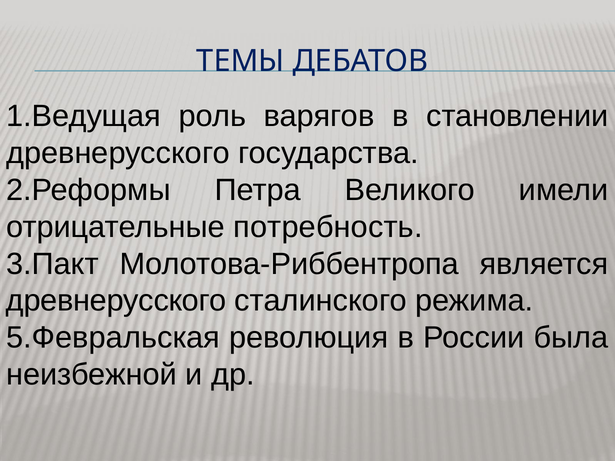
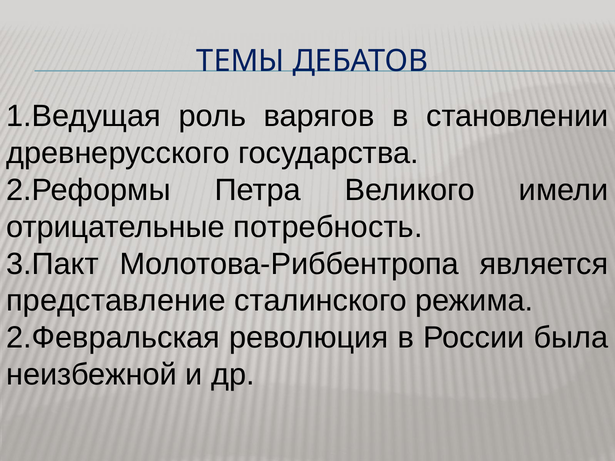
древнерусского at (116, 301): древнерусского -> представление
5.Февральская: 5.Февральская -> 2.Февральская
